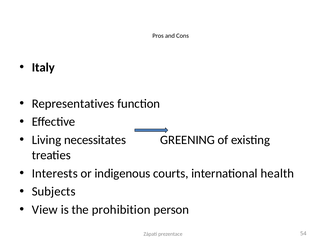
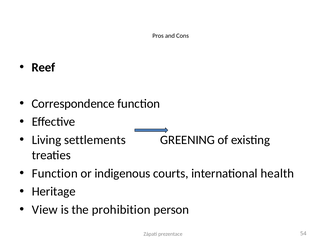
Italy: Italy -> Reef
Representatives: Representatives -> Correspondence
necessitates: necessitates -> settlements
Interests at (55, 173): Interests -> Function
Subjects: Subjects -> Heritage
